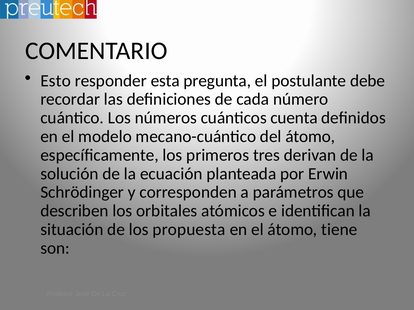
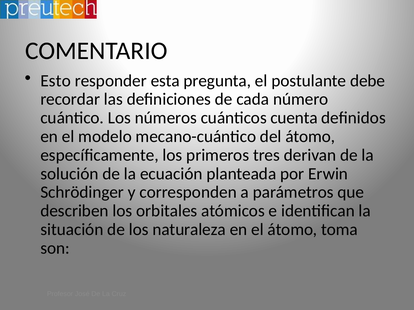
propuesta: propuesta -> naturaleza
tiene: tiene -> toma
